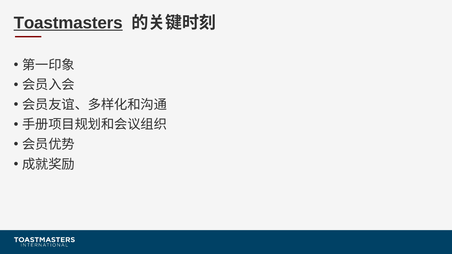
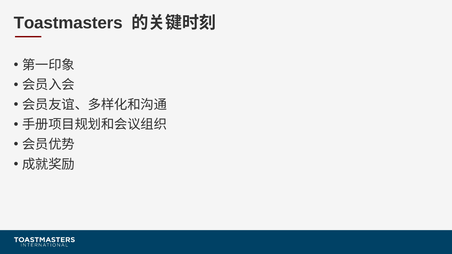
Toastmasters underline: present -> none
